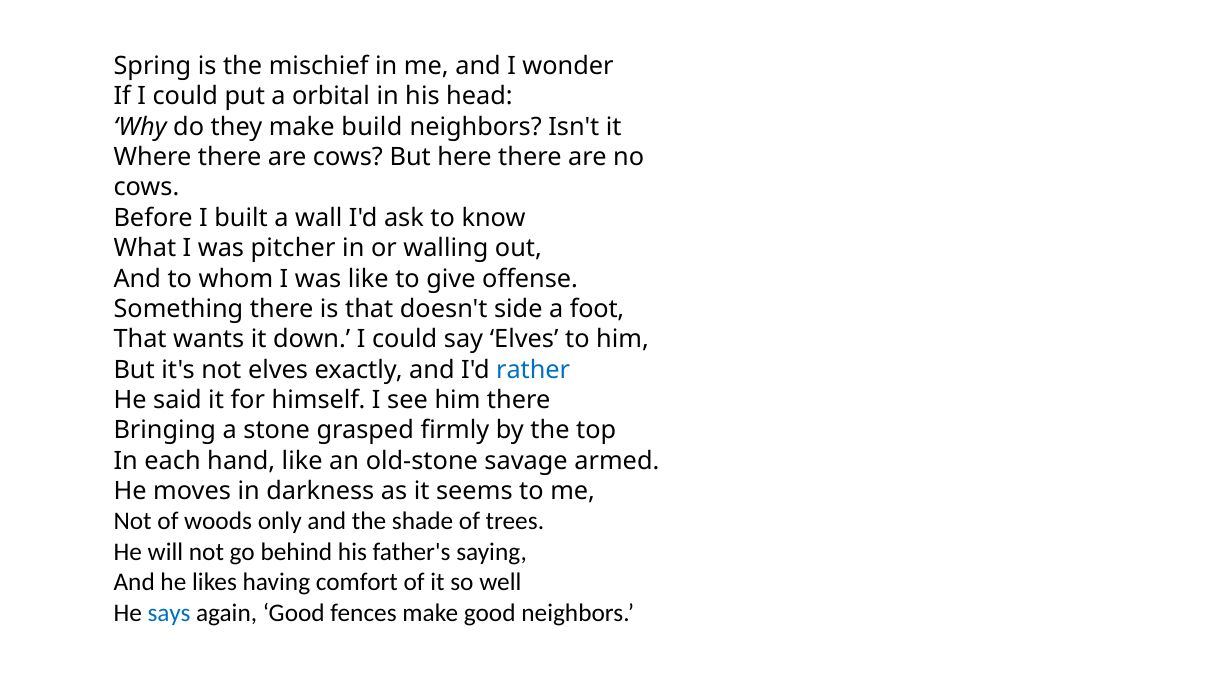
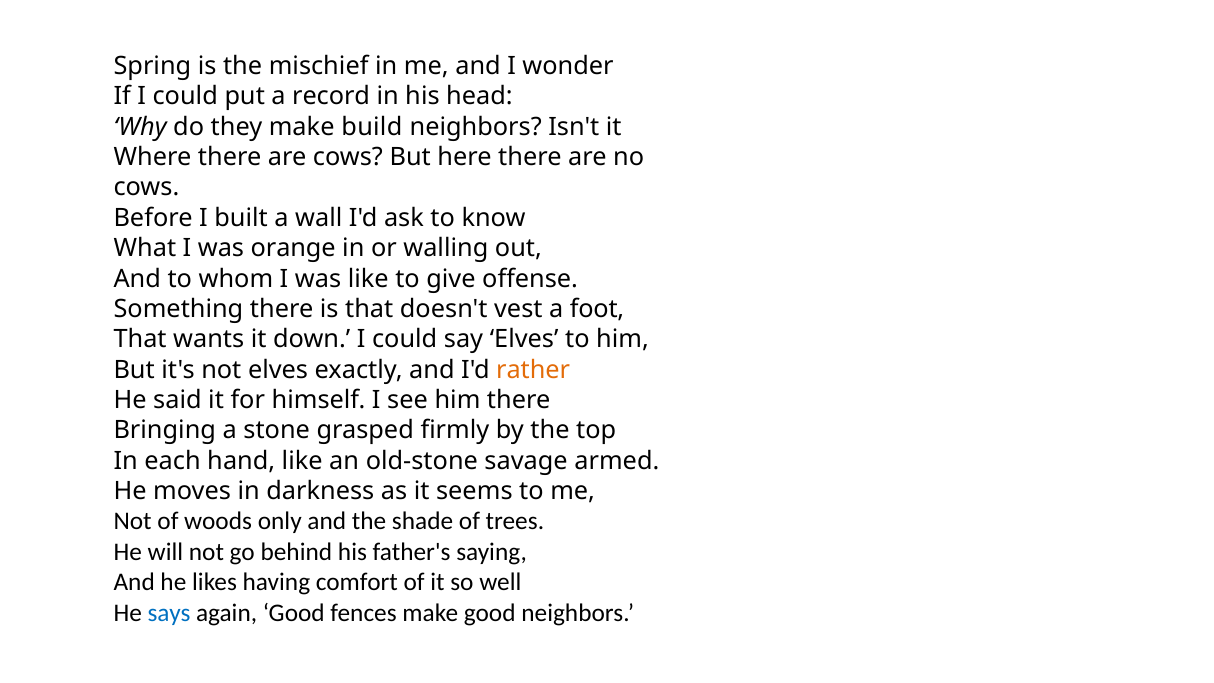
orbital: orbital -> record
pitcher: pitcher -> orange
side: side -> vest
rather colour: blue -> orange
